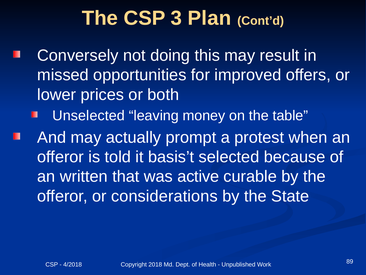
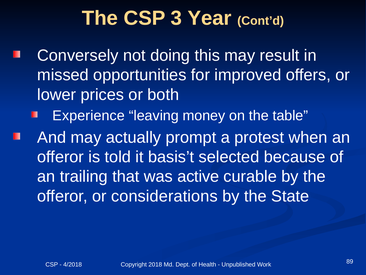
Plan: Plan -> Year
Unselected: Unselected -> Experience
written: written -> trailing
